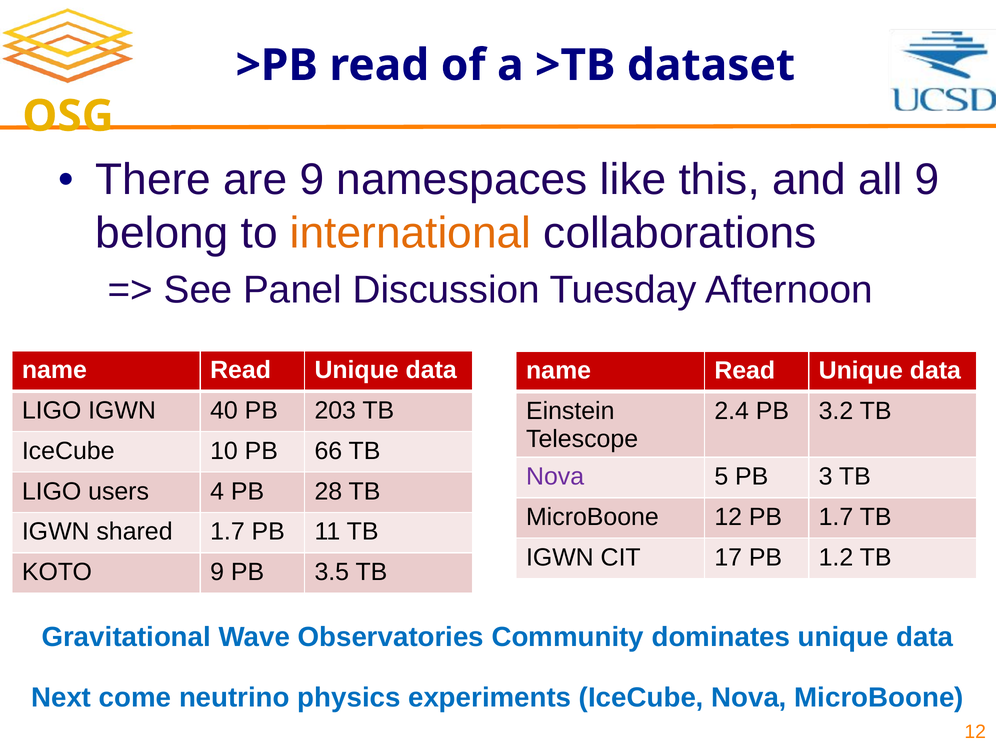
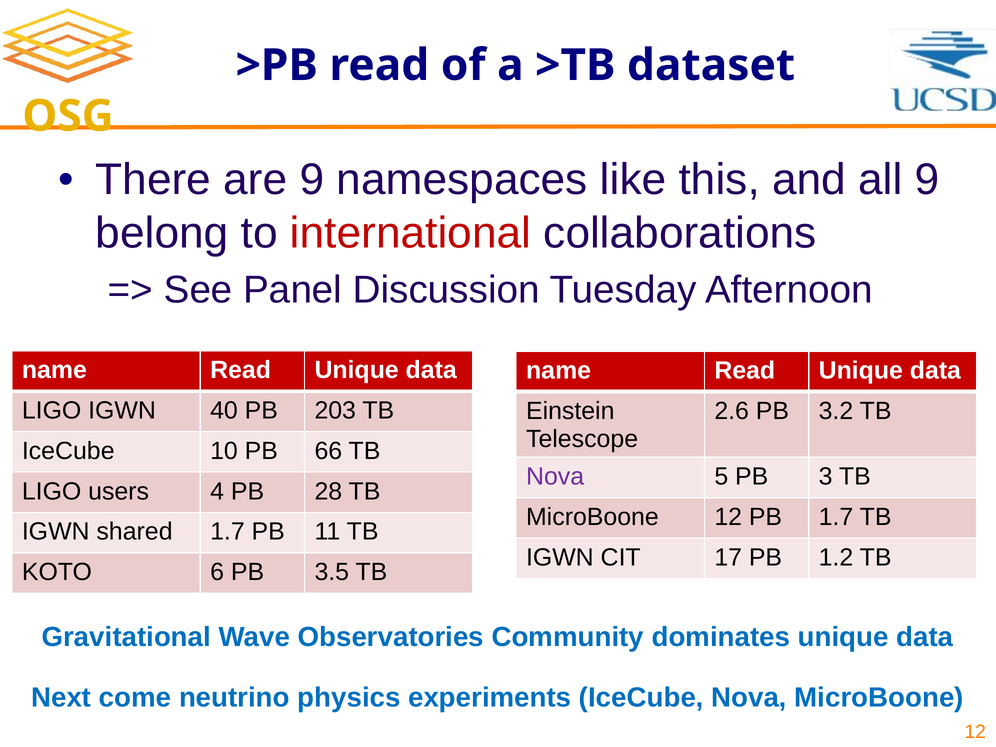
international colour: orange -> red
2.4: 2.4 -> 2.6
KOTO 9: 9 -> 6
